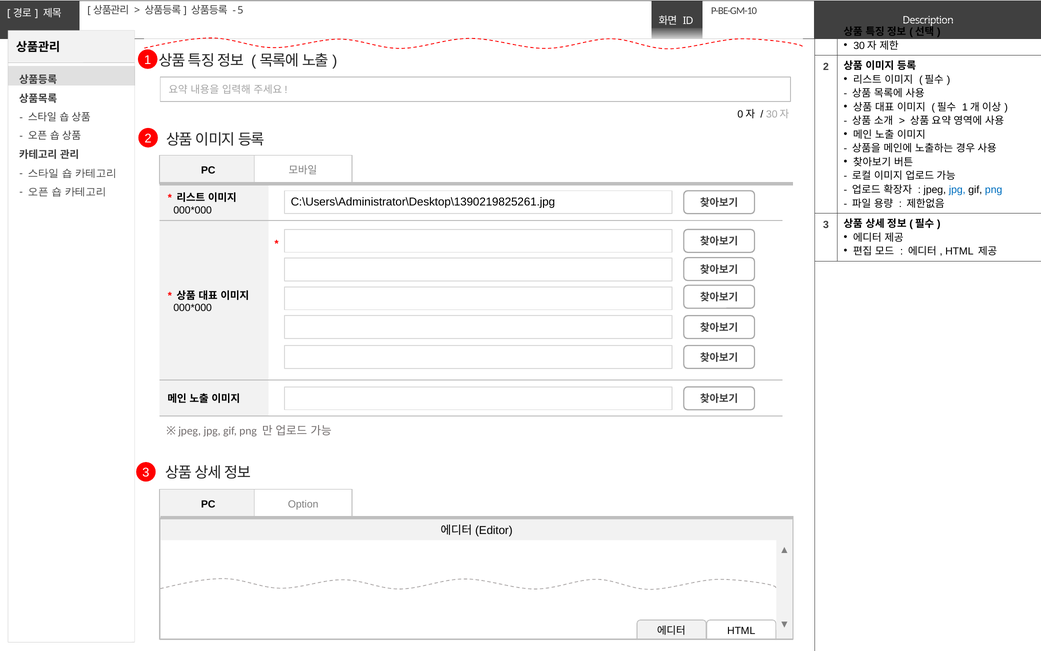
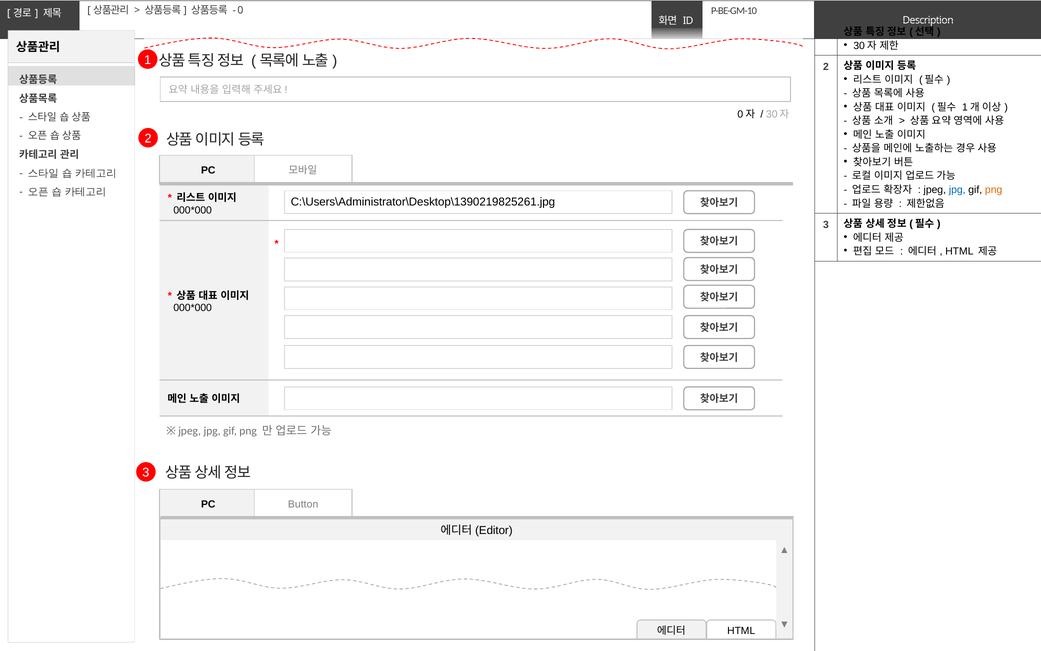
5: 5 -> 0
png at (994, 190) colour: blue -> orange
Option: Option -> Button
